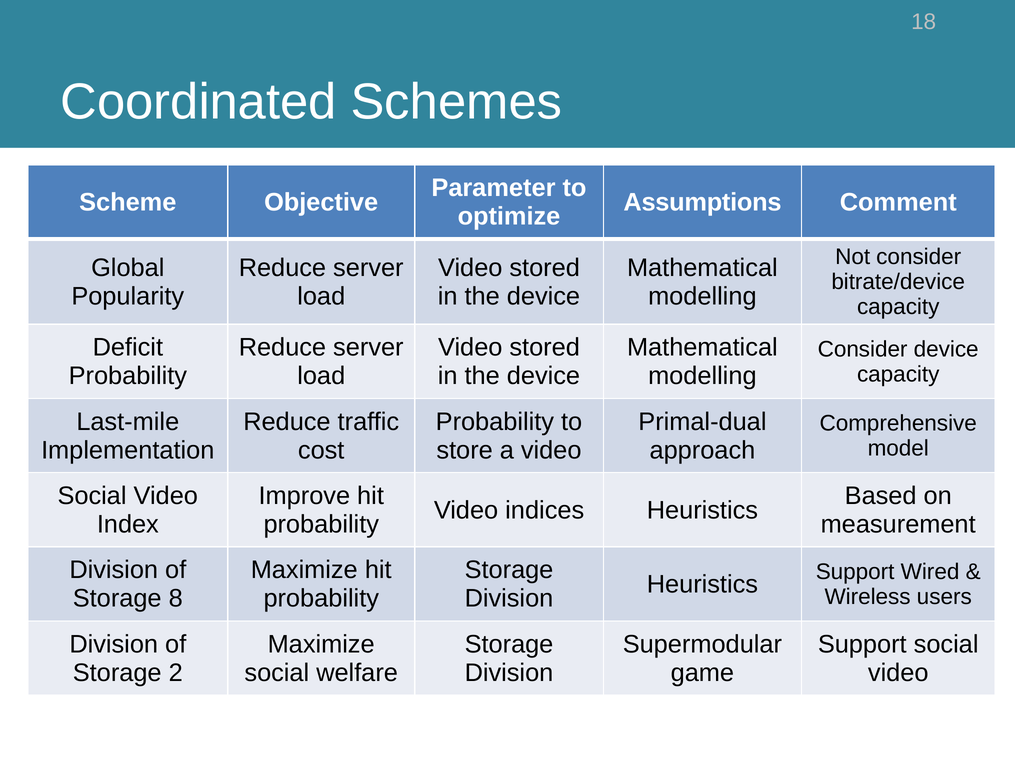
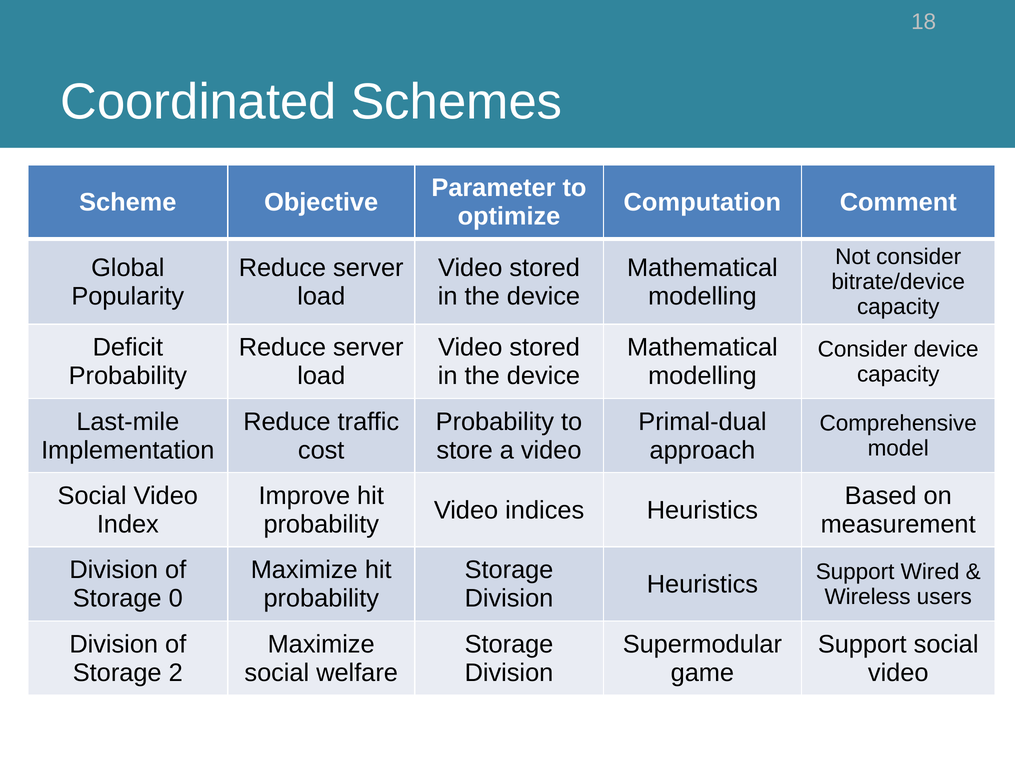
Assumptions: Assumptions -> Computation
8: 8 -> 0
